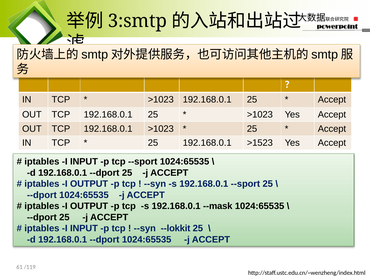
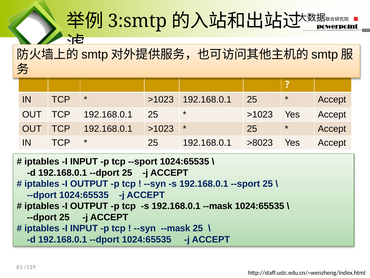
>1523: >1523 -> >8023
--syn --lokkit: --lokkit -> --mask
